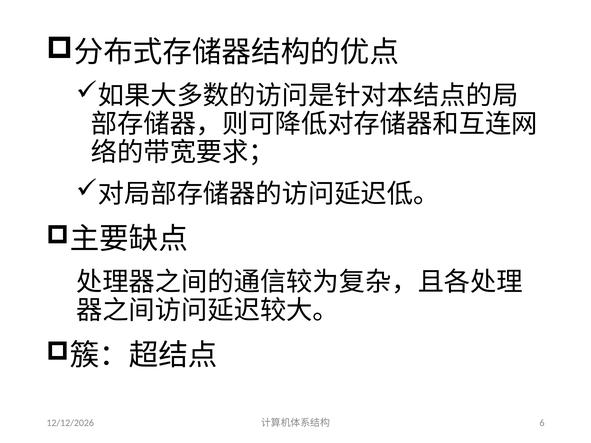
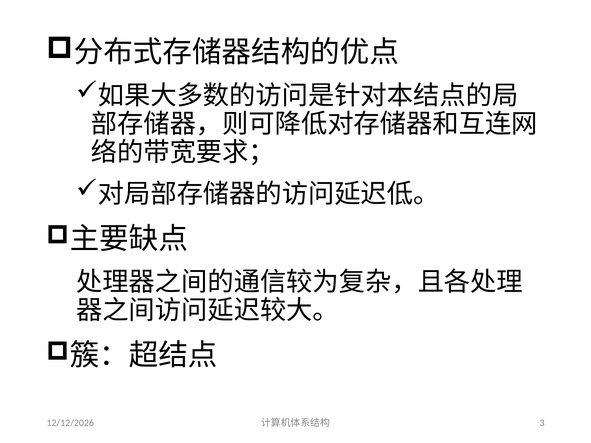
6: 6 -> 3
